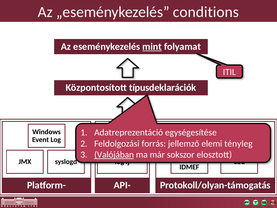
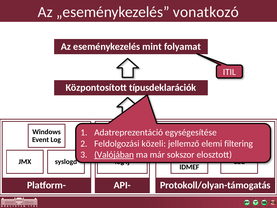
conditions: conditions -> vonatkozó
mint underline: present -> none
forrás: forrás -> közeli
tényleg: tényleg -> filtering
